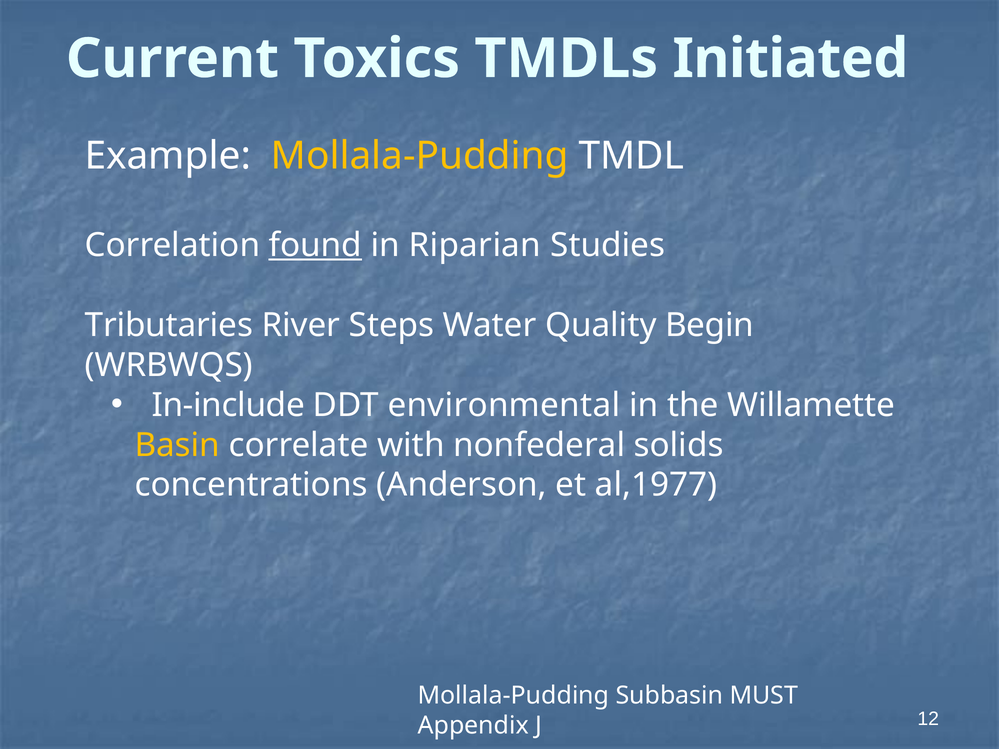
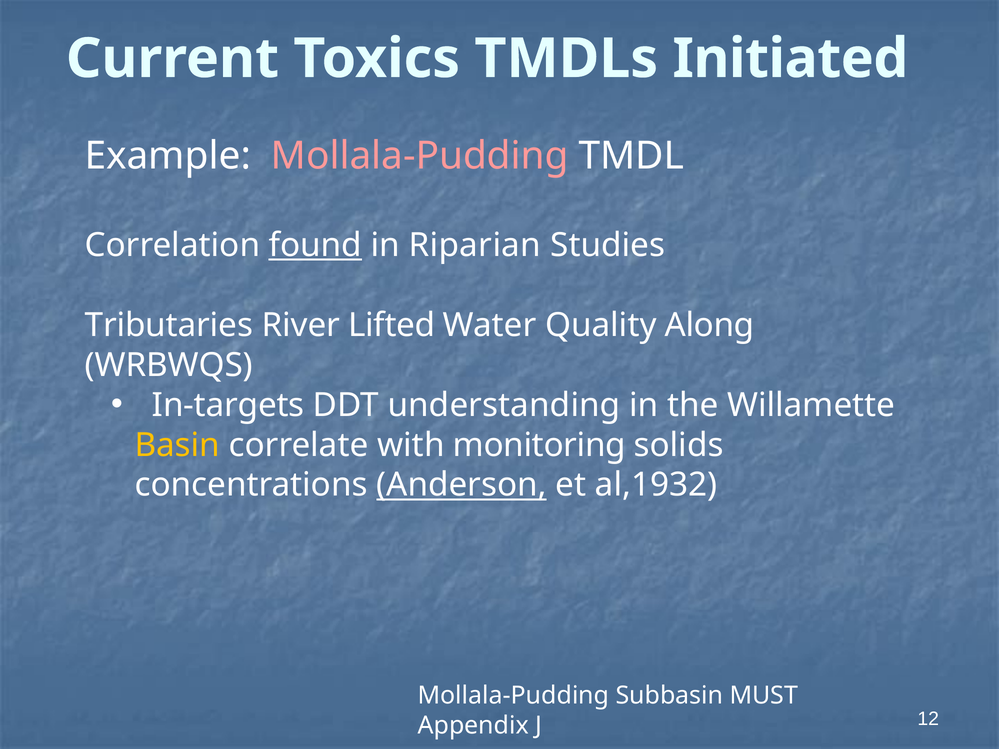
Mollala-Pudding at (420, 156) colour: yellow -> pink
Steps: Steps -> Lifted
Begin: Begin -> Along
In-include: In-include -> In-targets
environmental: environmental -> understanding
nonfederal: nonfederal -> monitoring
Anderson underline: none -> present
al,1977: al,1977 -> al,1932
